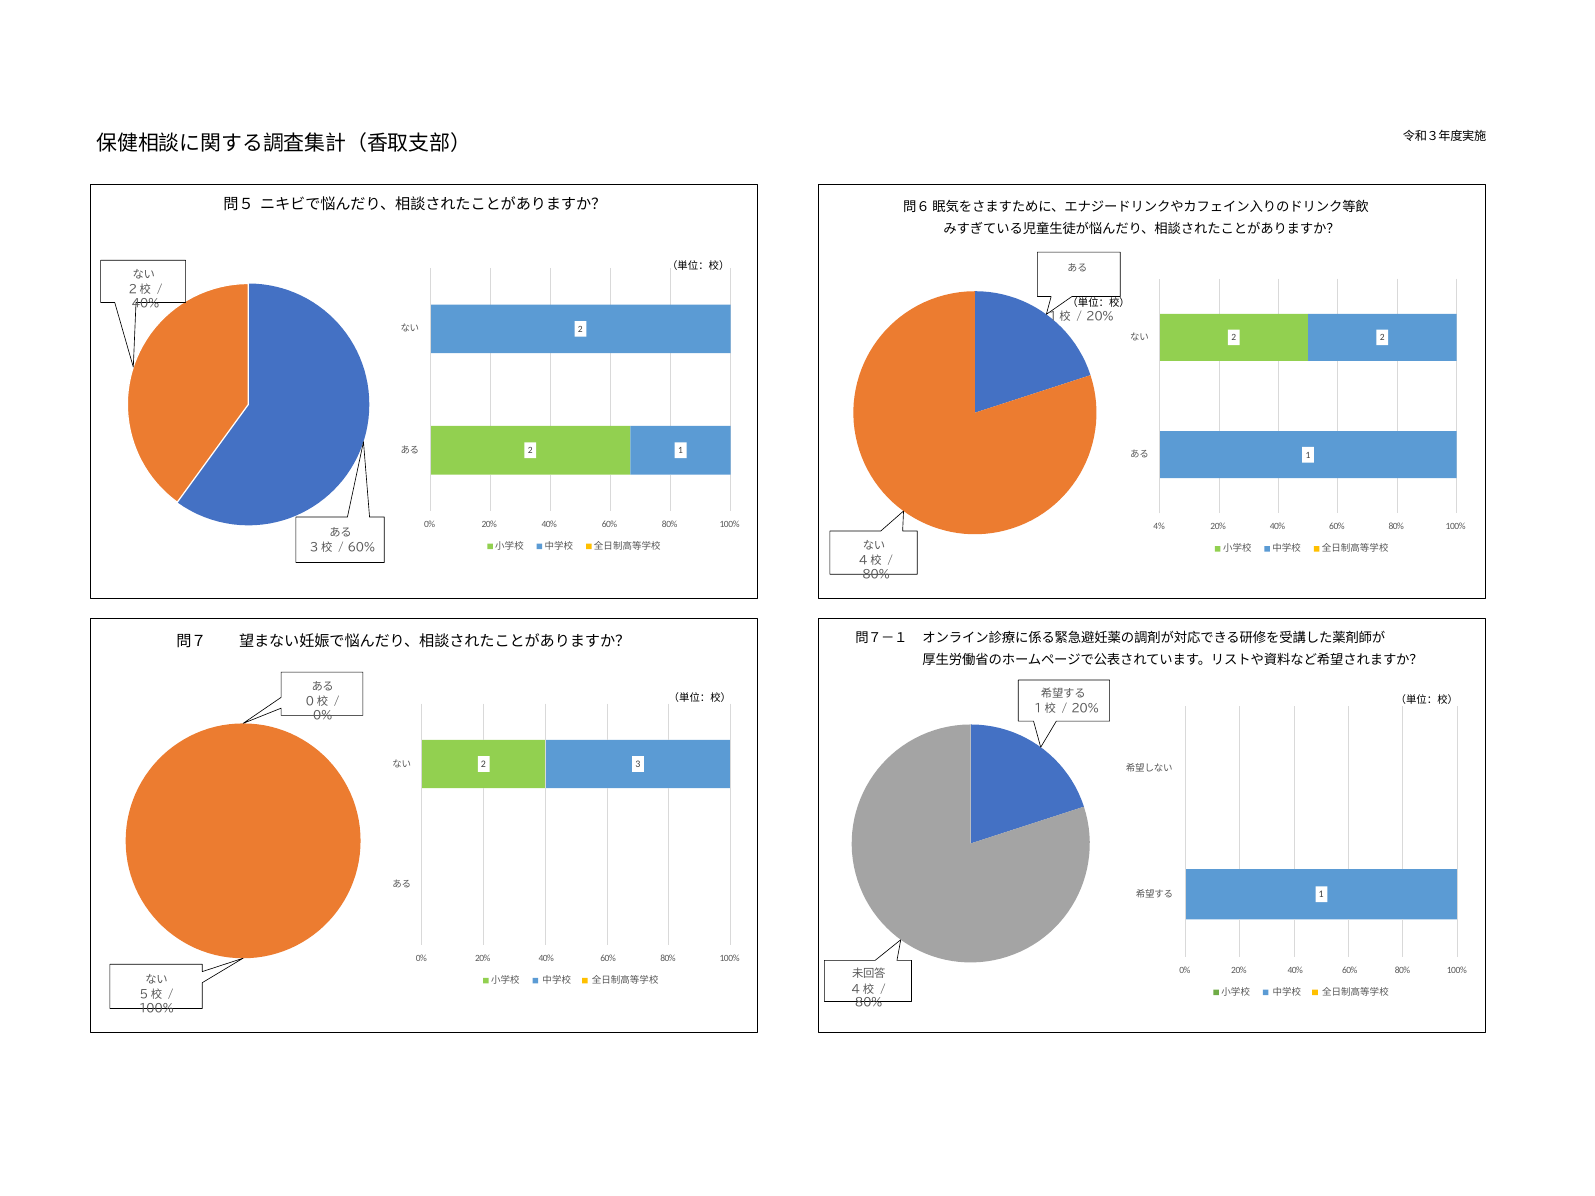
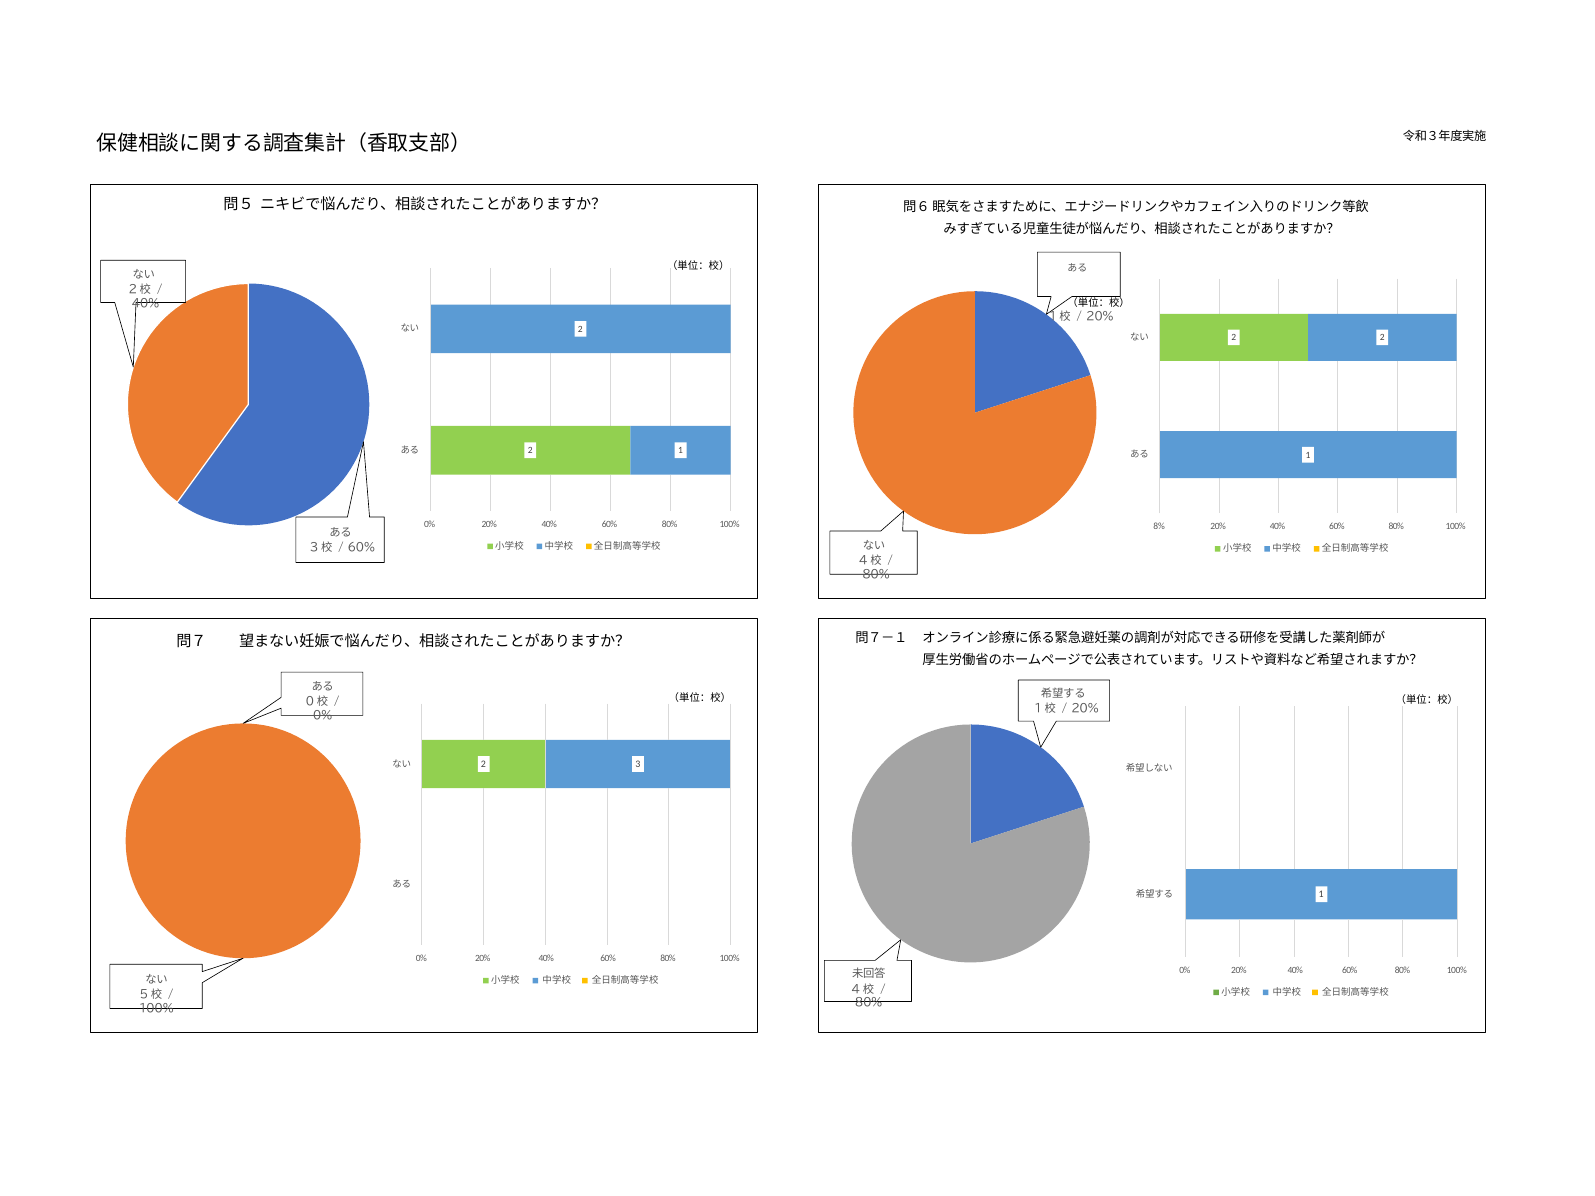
4%: 4% -> 8%
